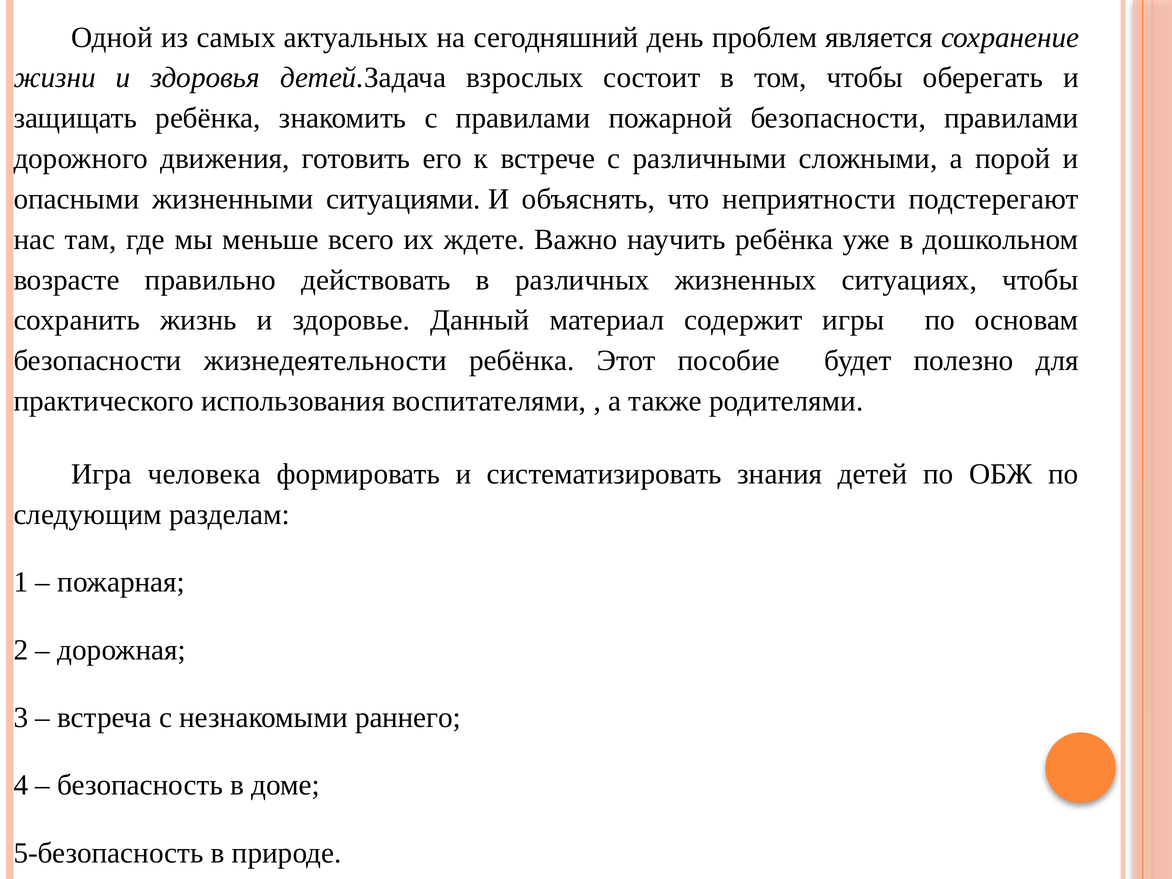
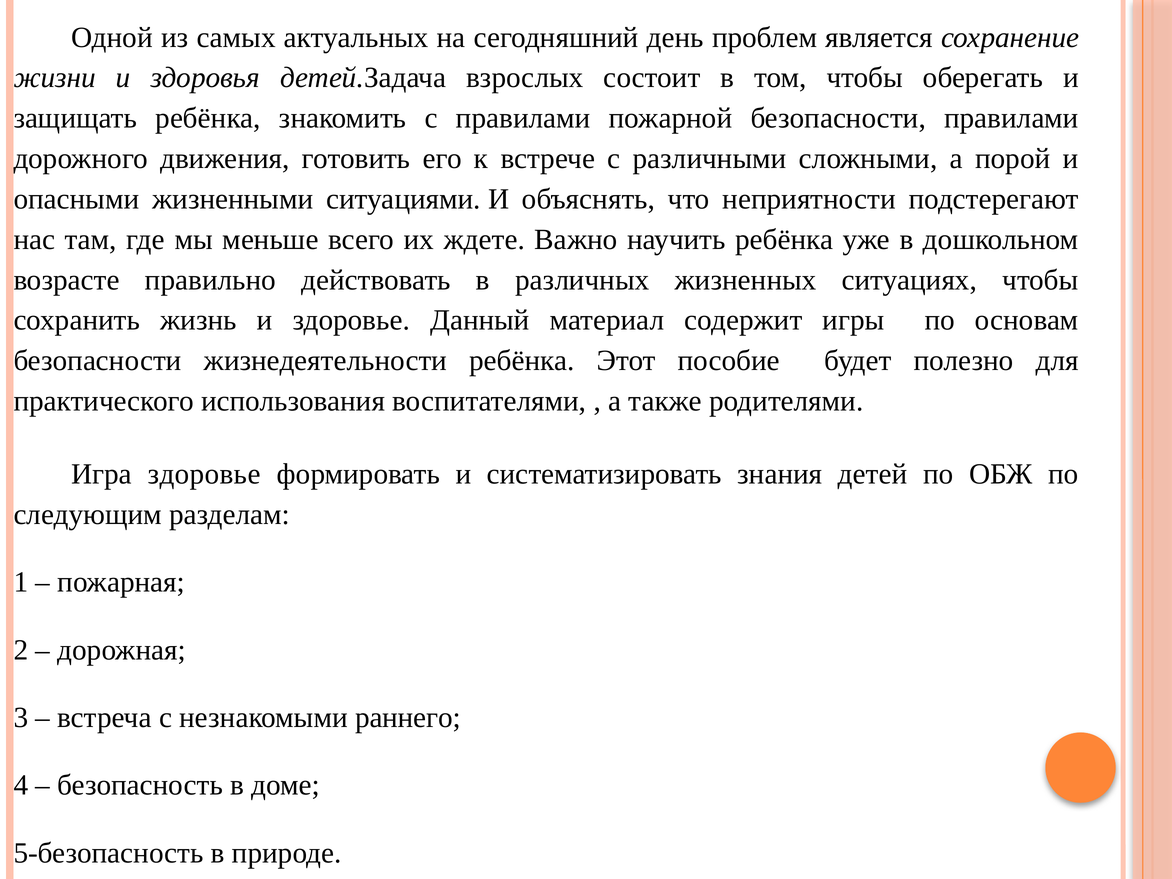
Игра человека: человека -> здоровье
